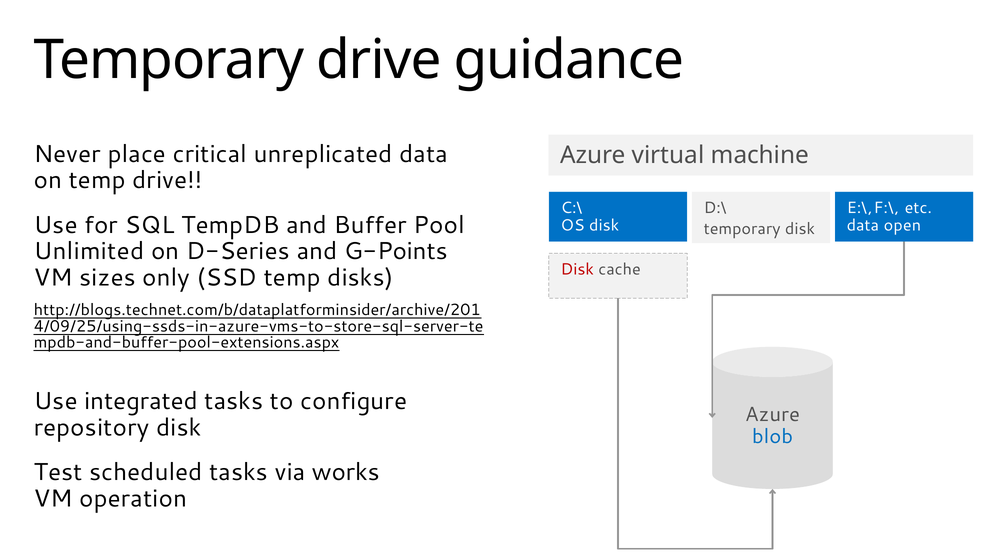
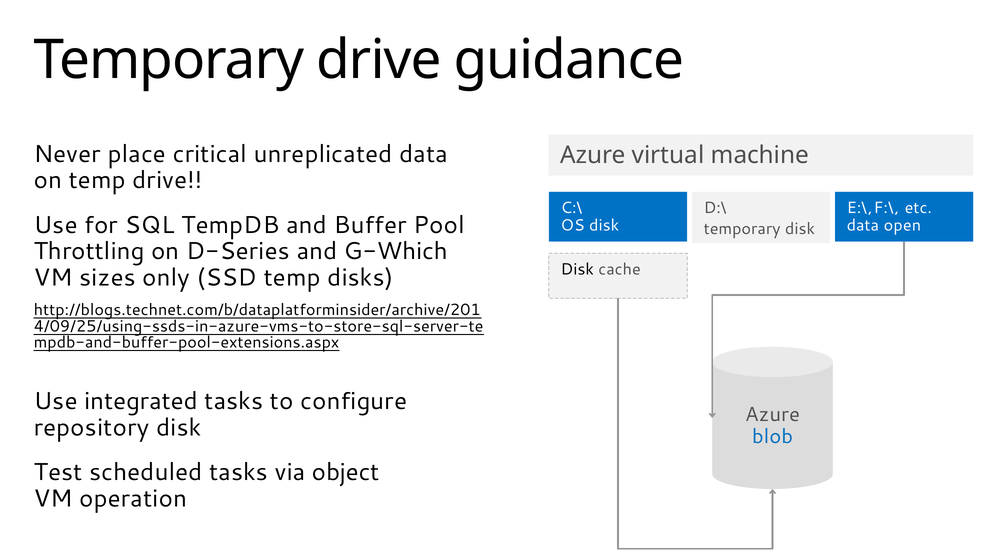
Unlimited: Unlimited -> Throttling
G-Points: G-Points -> G-Which
Disk at (577, 269) colour: red -> black
works: works -> object
